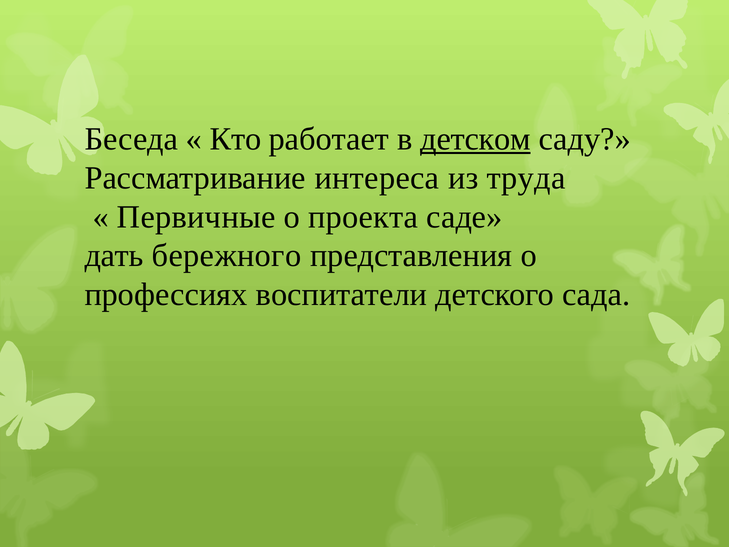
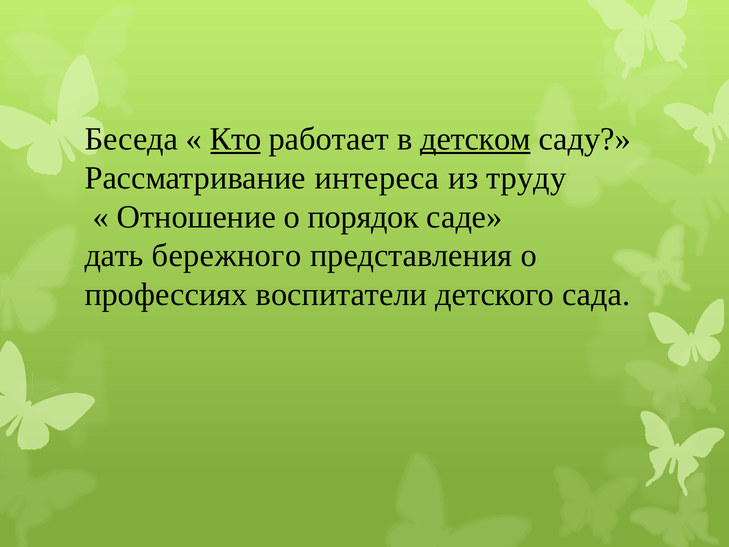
Кто underline: none -> present
труда: труда -> труду
Первичные: Первичные -> Отношение
проекта: проекта -> порядок
